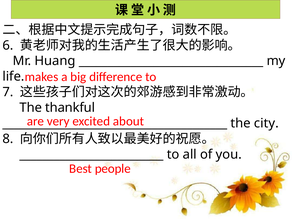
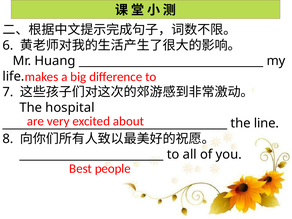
thankful: thankful -> hospital
city: city -> line
